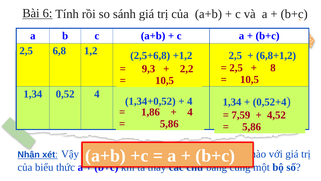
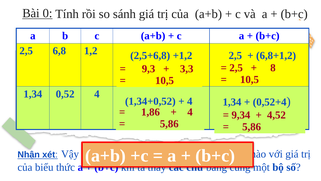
6: 6 -> 0
2,2: 2,2 -> 3,3
7,59: 7,59 -> 9,34
